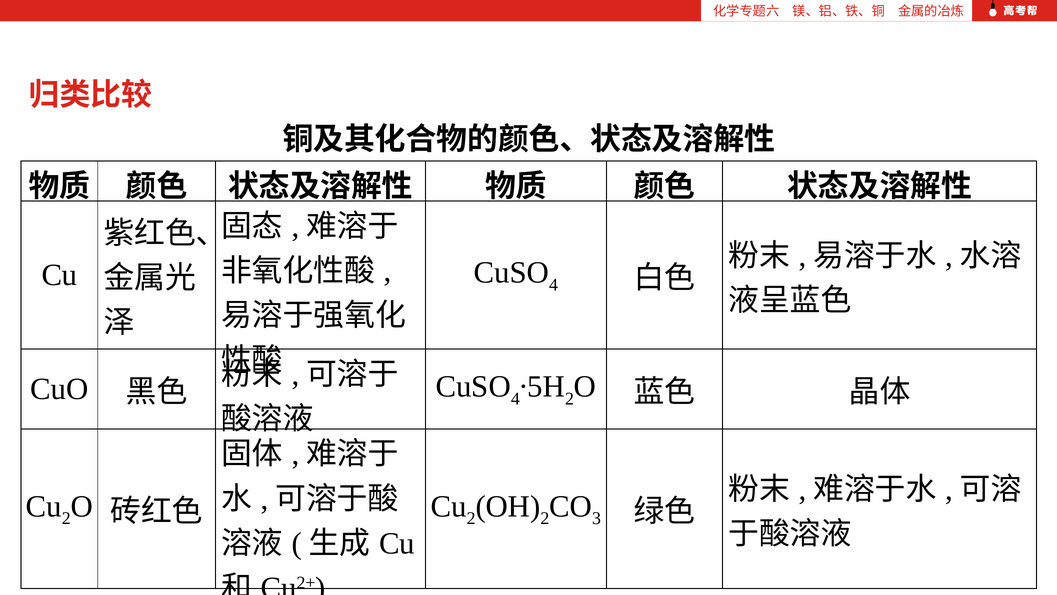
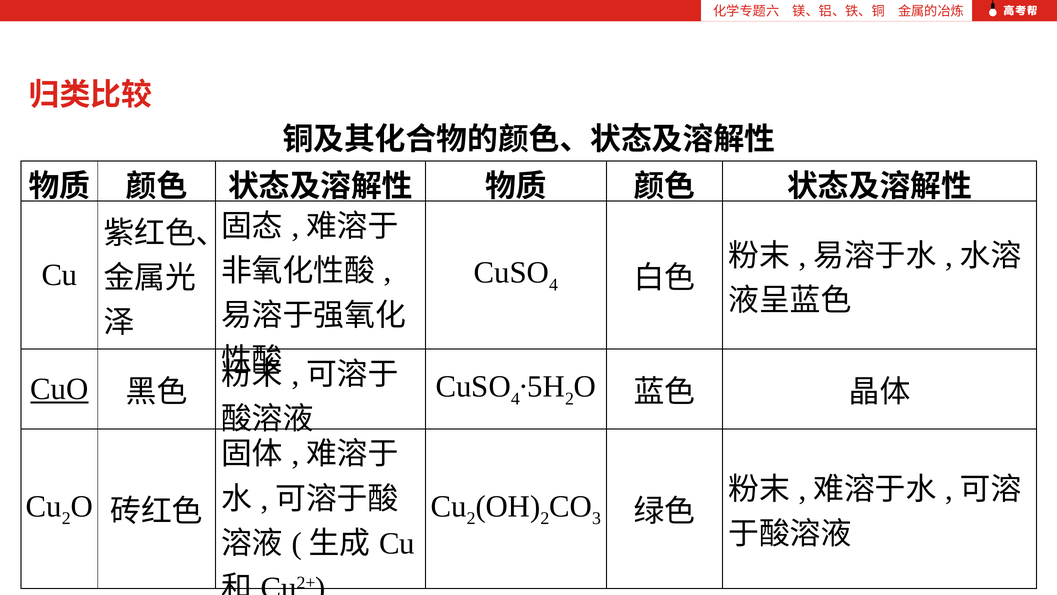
CuO underline: none -> present
